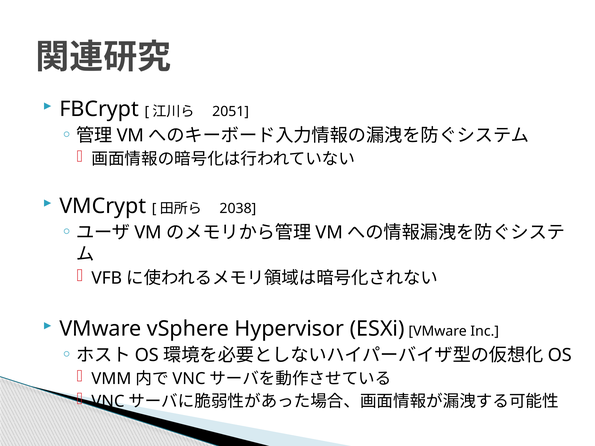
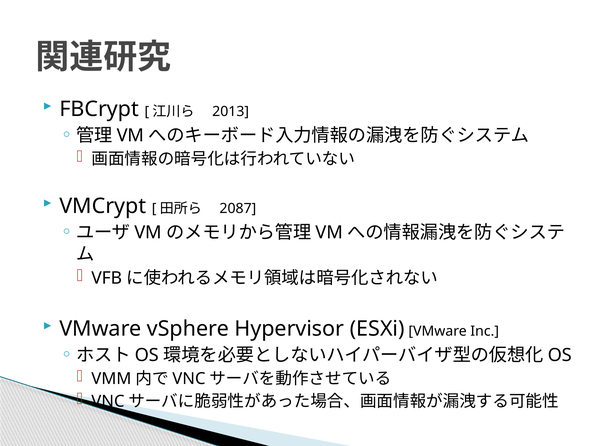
2051: 2051 -> 2013
2038: 2038 -> 2087
